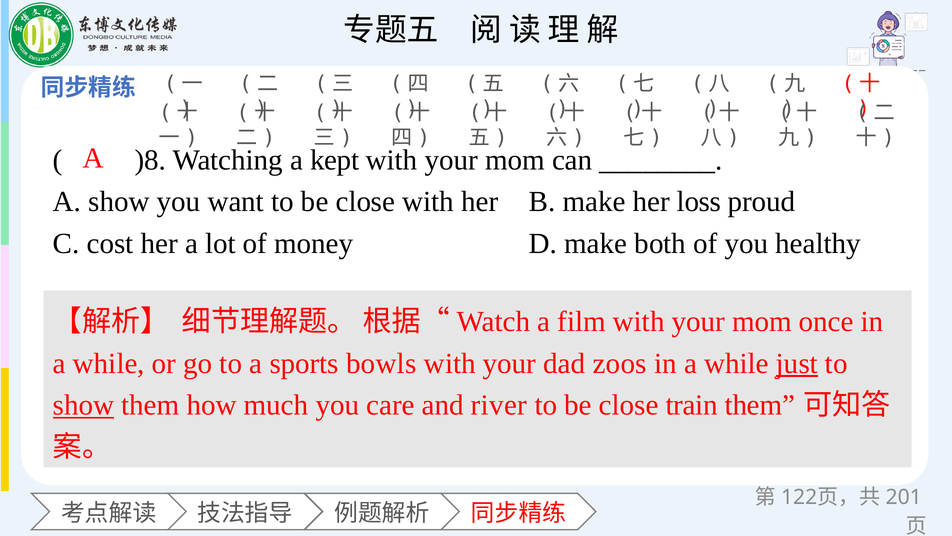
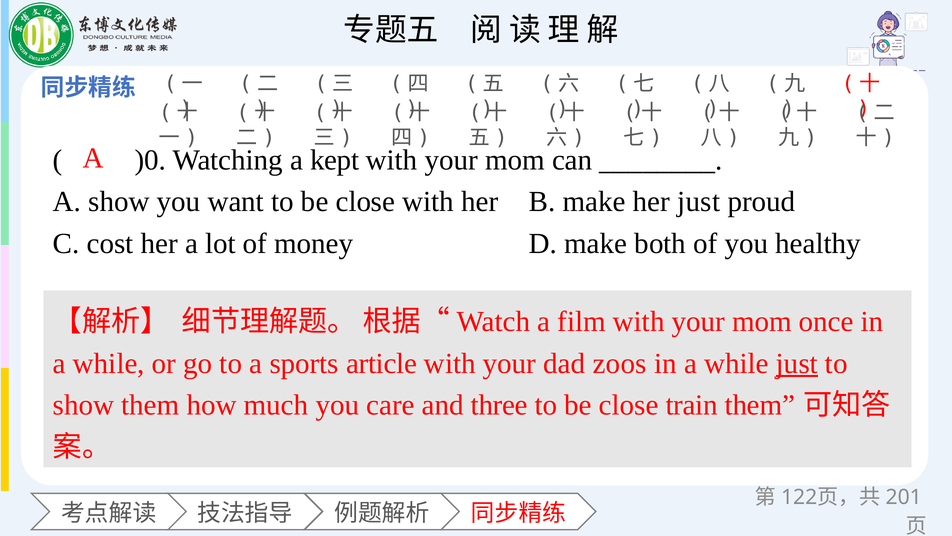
)8: )8 -> )0
her loss: loss -> just
bowls: bowls -> article
show at (84, 405) underline: present -> none
river: river -> three
